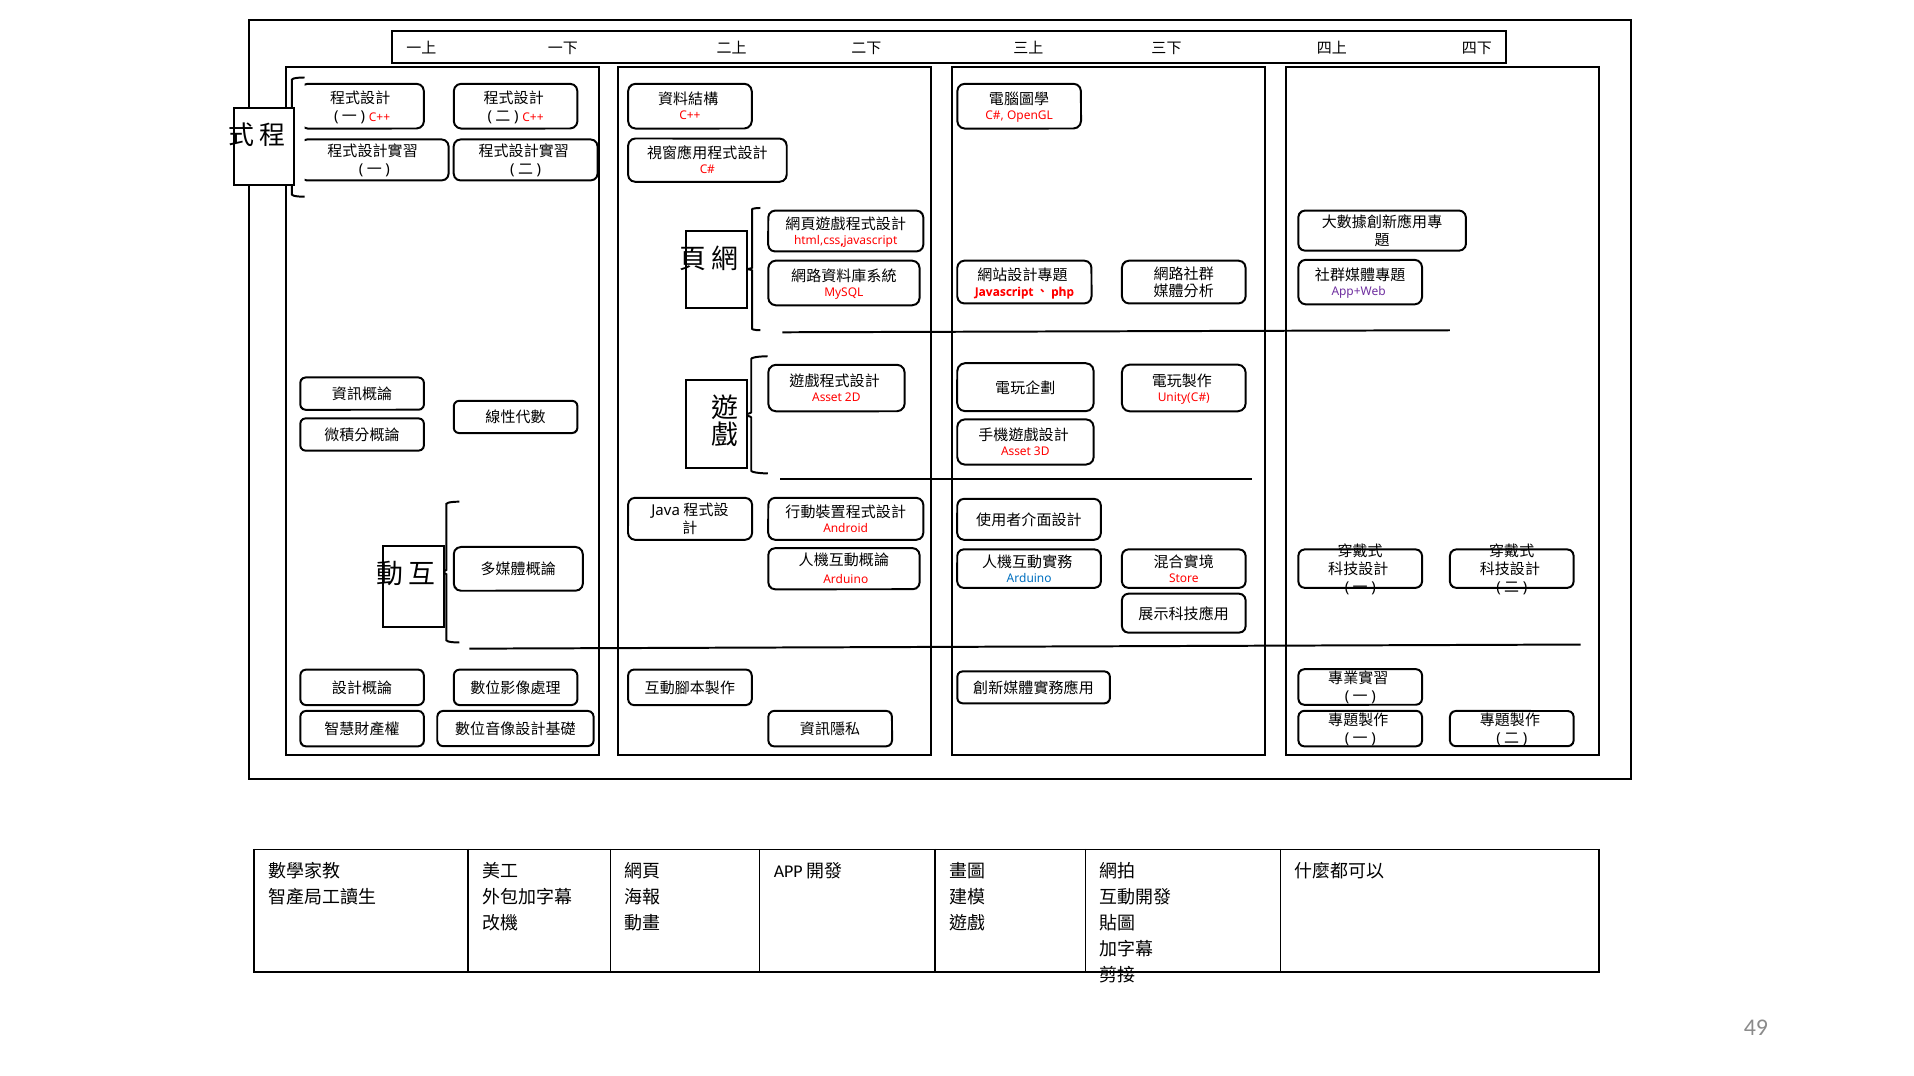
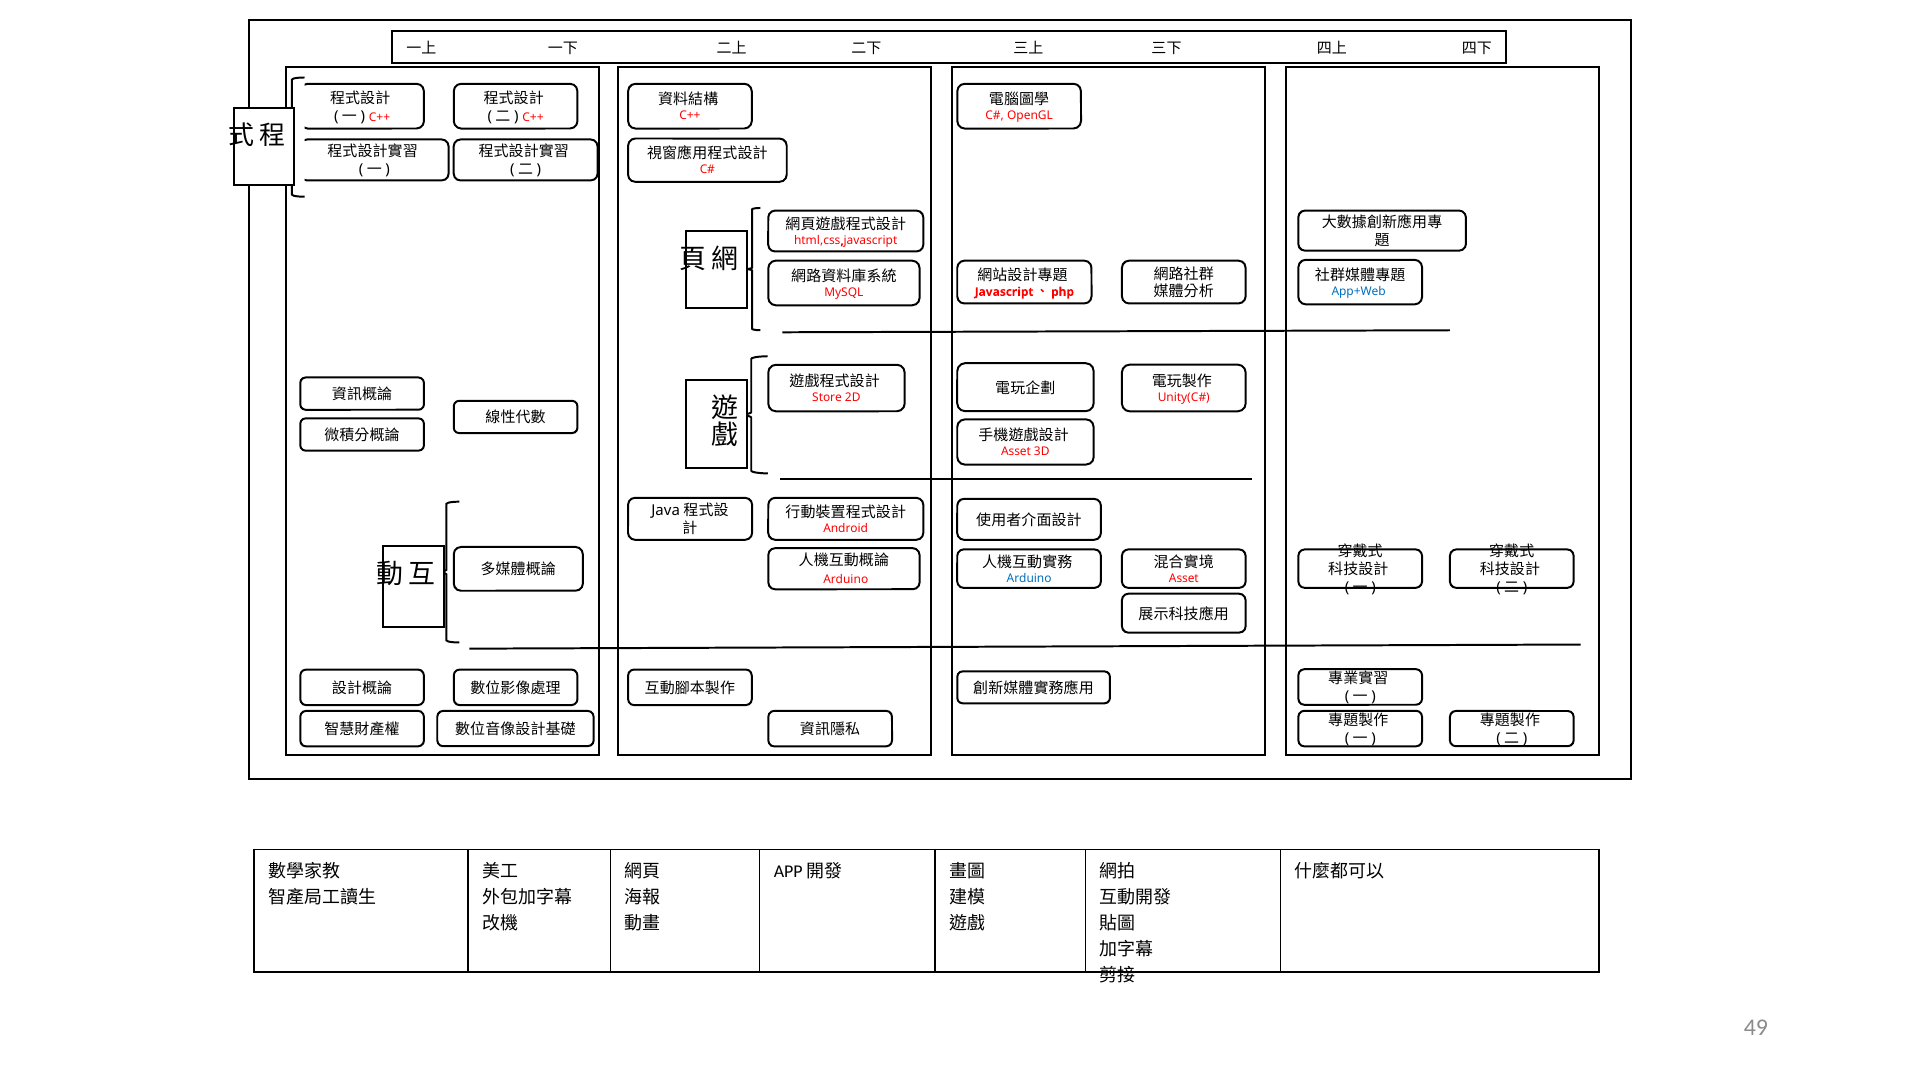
App+Web colour: purple -> blue
Asset at (827, 398): Asset -> Store
Store at (1184, 579): Store -> Asset
